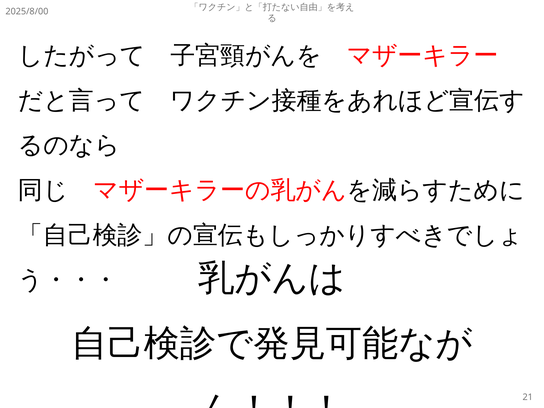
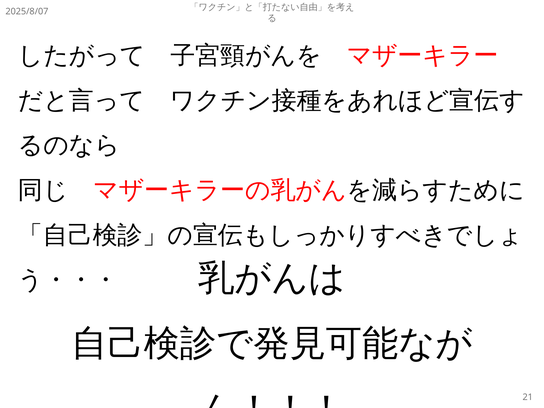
2025/8/00: 2025/8/00 -> 2025/8/07
